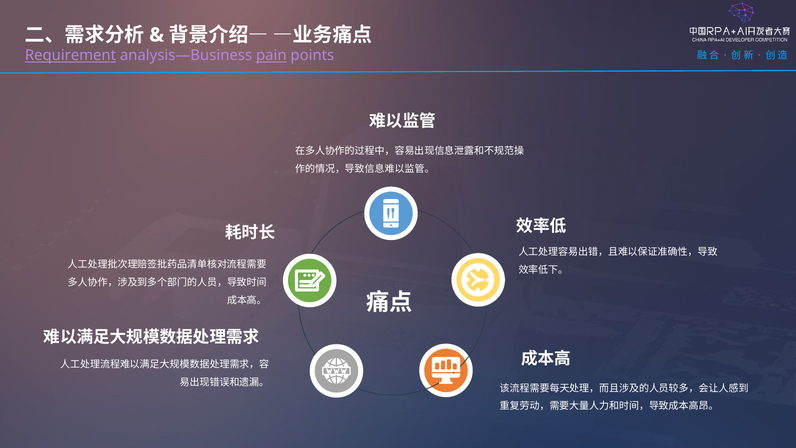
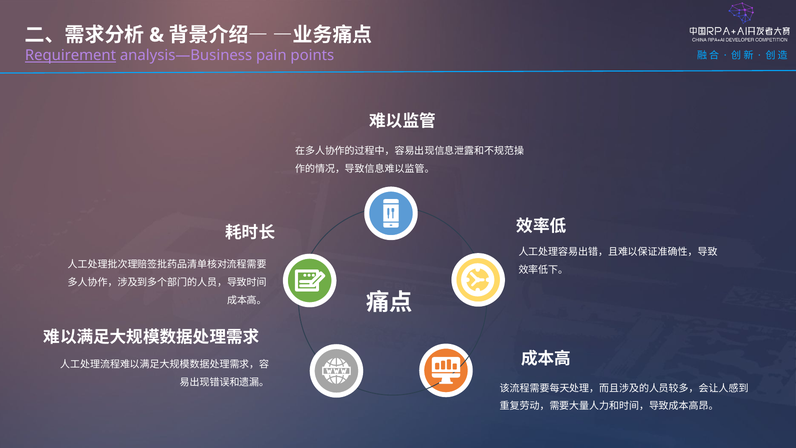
pain underline: present -> none
